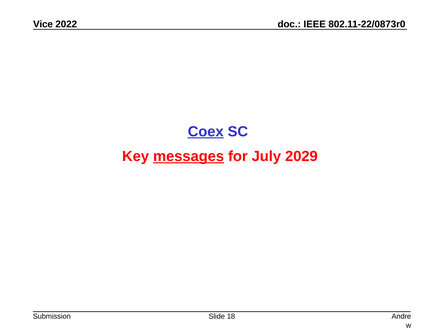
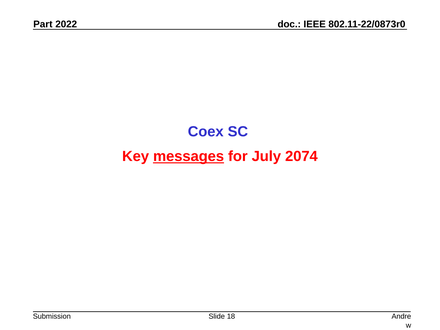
Vice: Vice -> Part
Coex underline: present -> none
2029: 2029 -> 2074
